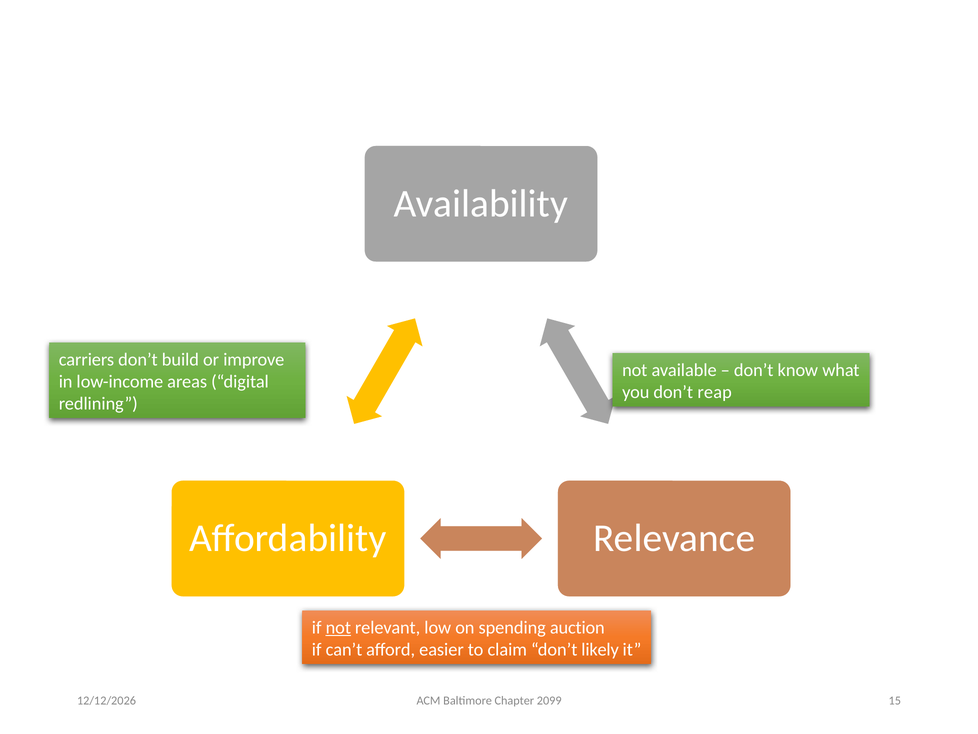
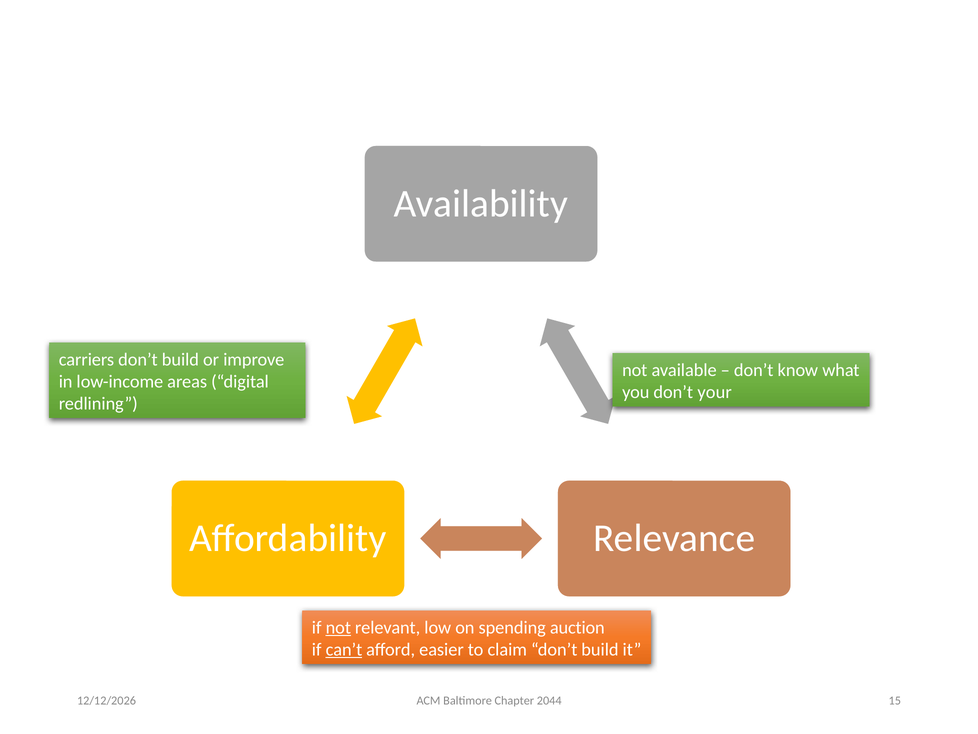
reap: reap -> your
can’t underline: none -> present
claim don’t likely: likely -> build
2099: 2099 -> 2044
